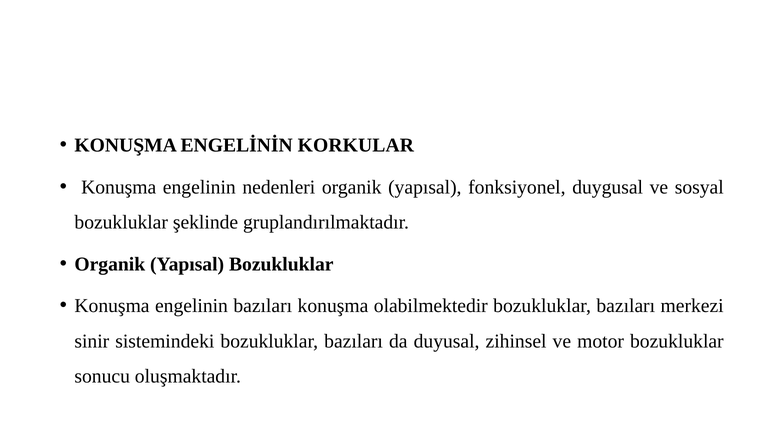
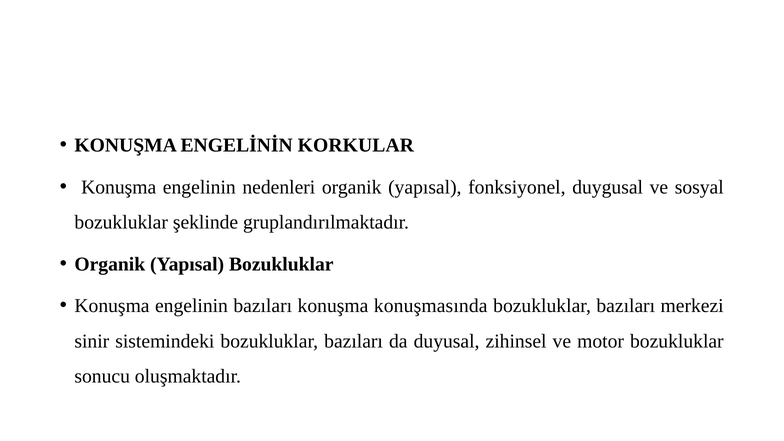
olabilmektedir: olabilmektedir -> konuşmasında
